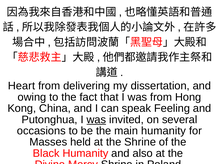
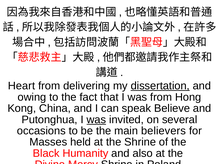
dissertation underline: none -> present
Feeling: Feeling -> Believe
main humanity: humanity -> believers
